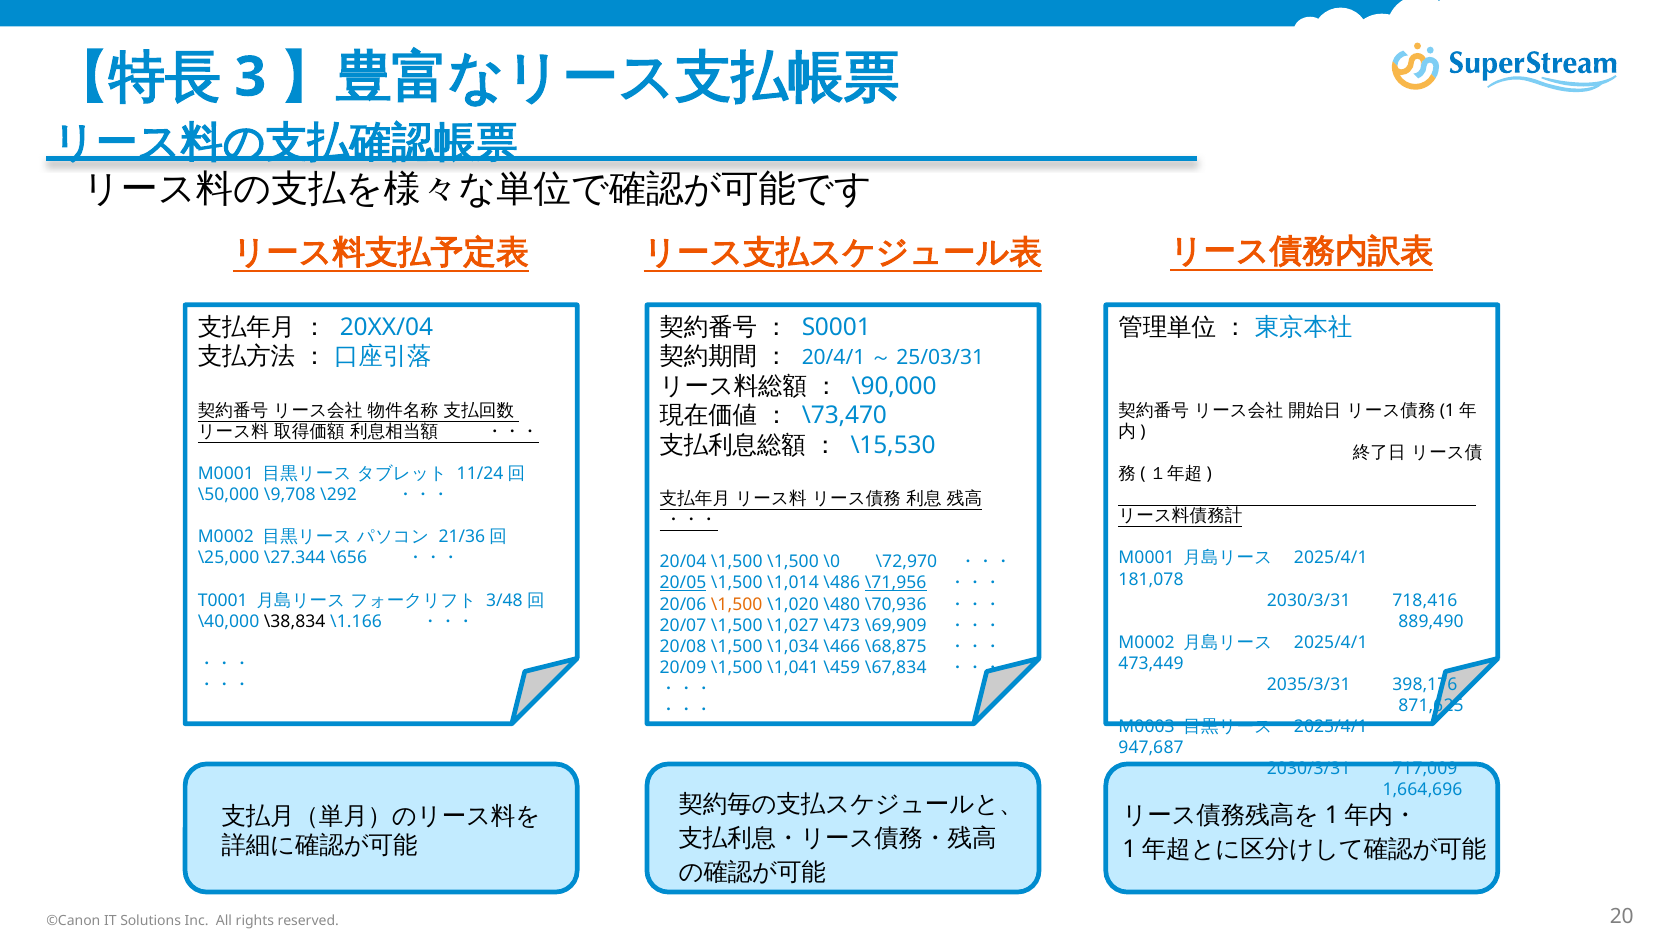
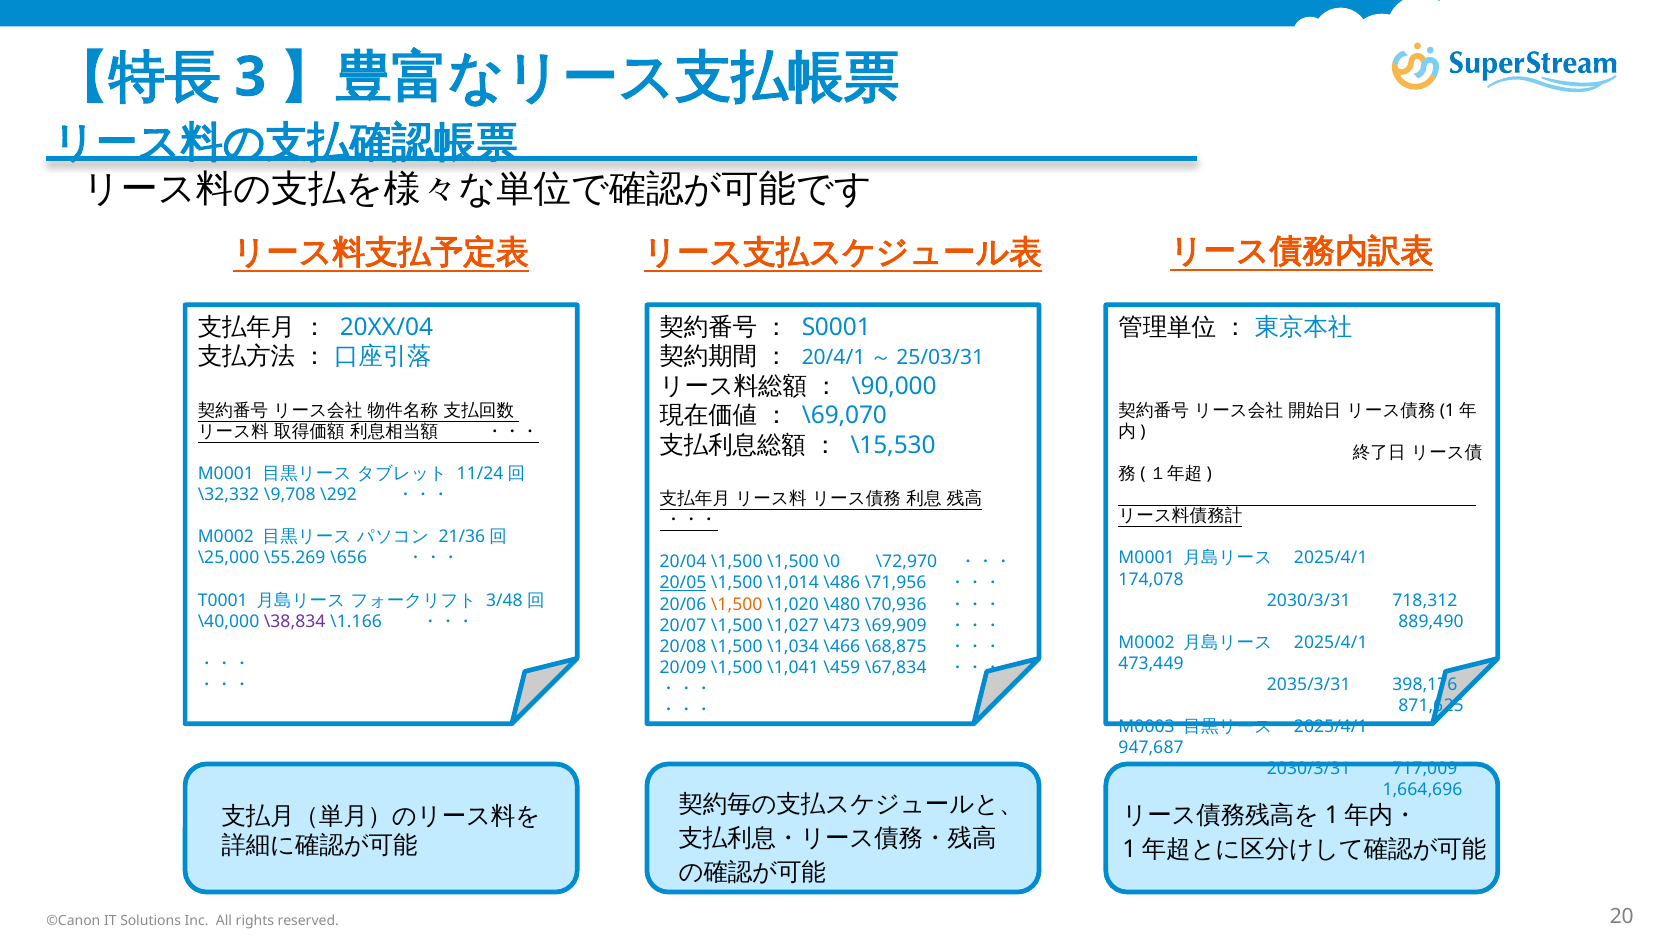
\73,470: \73,470 -> \69,070
\50,000: \50,000 -> \32,332
\27.344: \27.344 -> \55.269
181,078: 181,078 -> 174,078
\71,956 underline: present -> none
718,416: 718,416 -> 718,312
\38,834 colour: black -> purple
